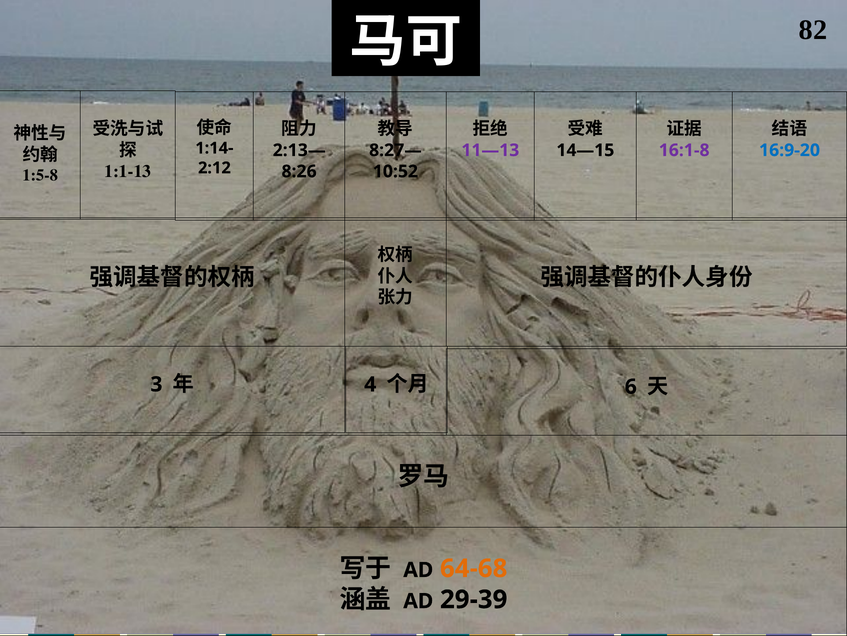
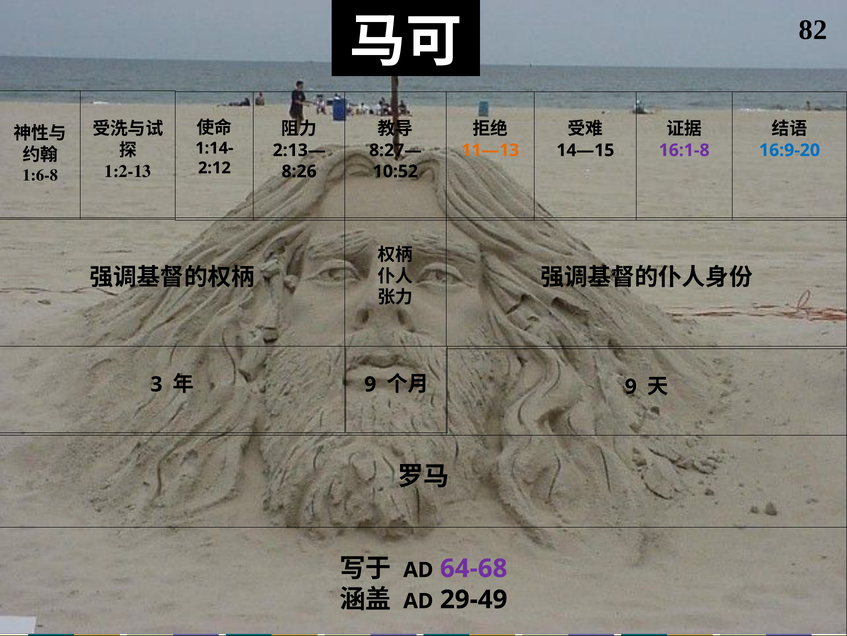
11—13 colour: purple -> orange
1:1-13: 1:1-13 -> 1:2-13
1:5-8: 1:5-8 -> 1:6-8
4 at (370, 384): 4 -> 9
6 at (631, 386): 6 -> 9
64-68 colour: orange -> purple
29-39: 29-39 -> 29-49
